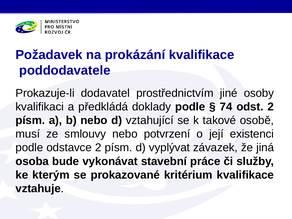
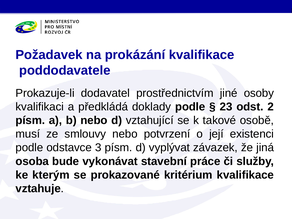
74: 74 -> 23
odstavce 2: 2 -> 3
